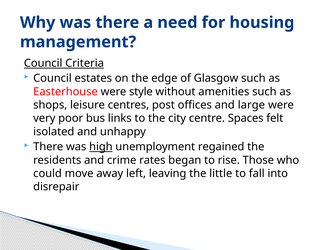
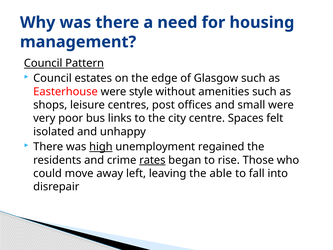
Criteria: Criteria -> Pattern
large: large -> small
rates underline: none -> present
little: little -> able
